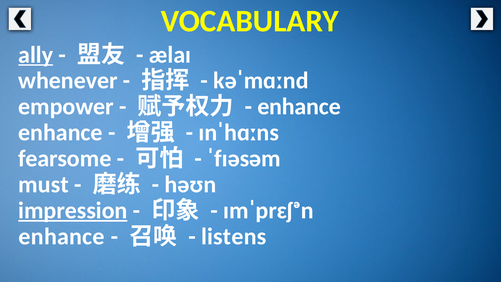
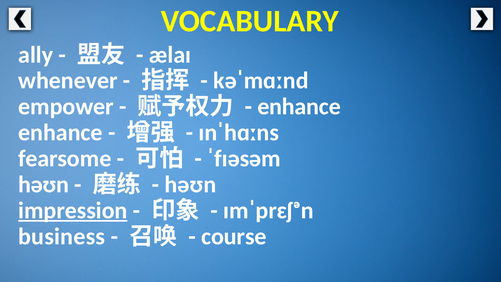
ally underline: present -> none
must at (43, 184): must -> həʊn
enhance at (62, 236): enhance -> business
listens: listens -> course
